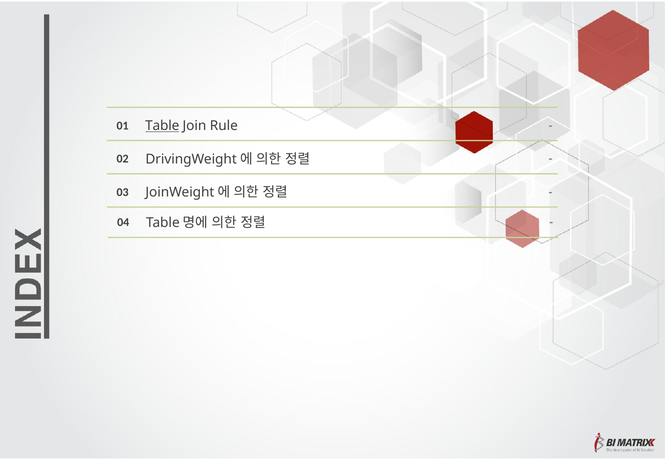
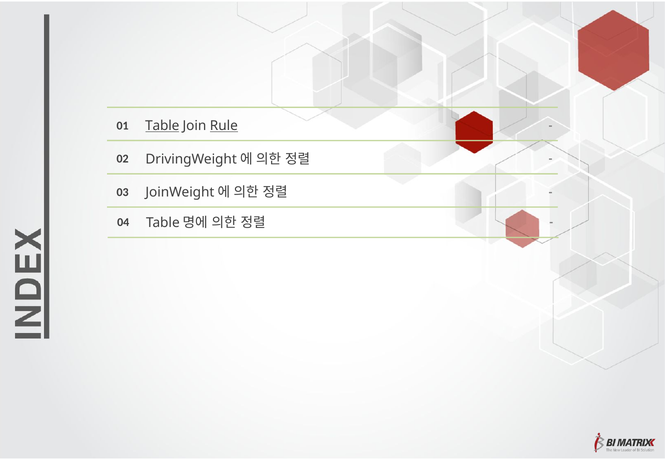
Rule underline: none -> present
